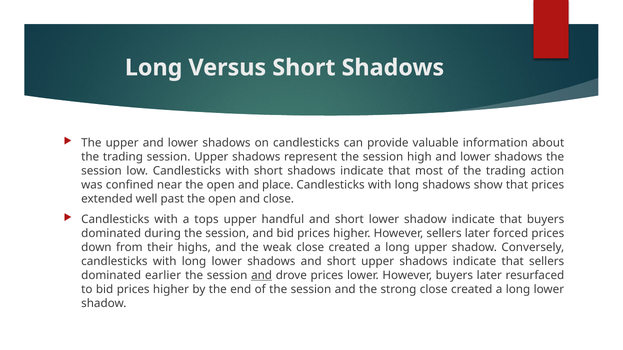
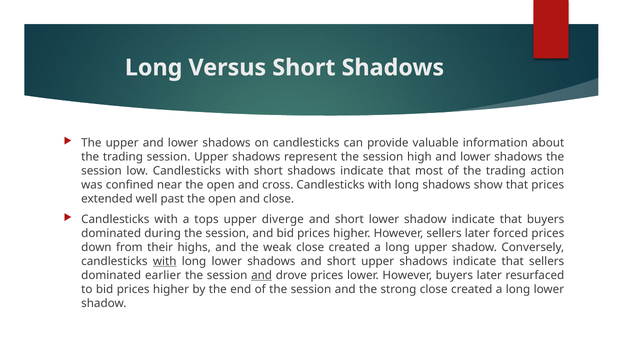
place: place -> cross
handful: handful -> diverge
with at (165, 262) underline: none -> present
